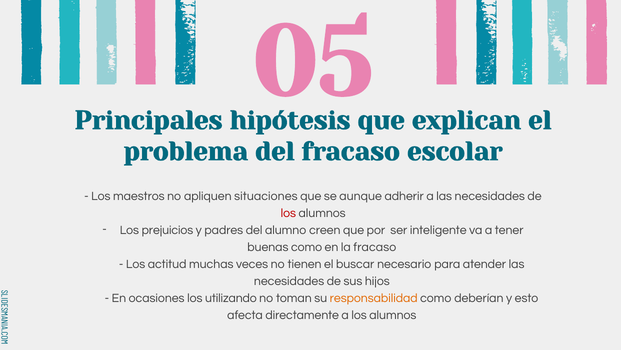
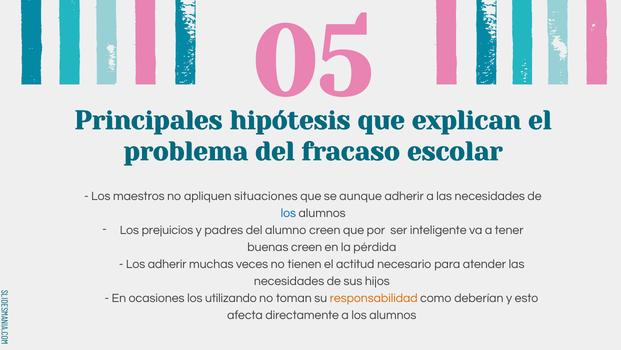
los at (288, 213) colour: red -> blue
buenas como: como -> creen
la fracaso: fracaso -> pérdida
Los actitud: actitud -> adherir
buscar: buscar -> actitud
